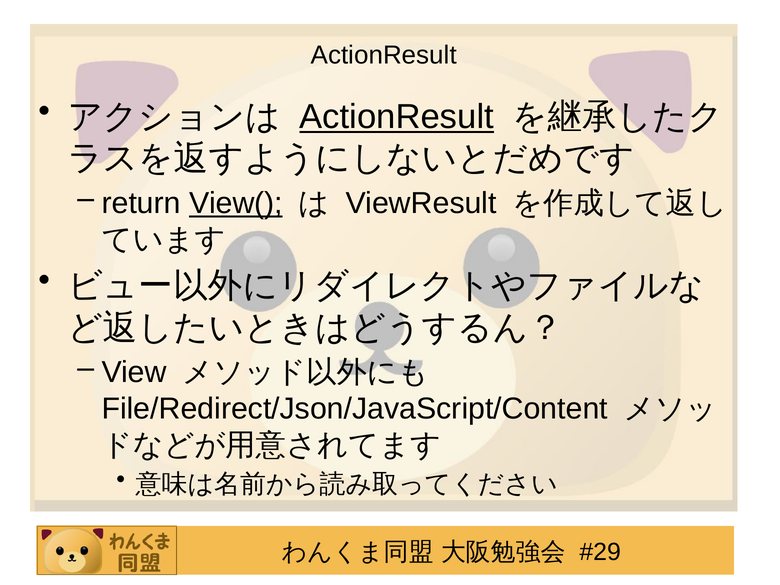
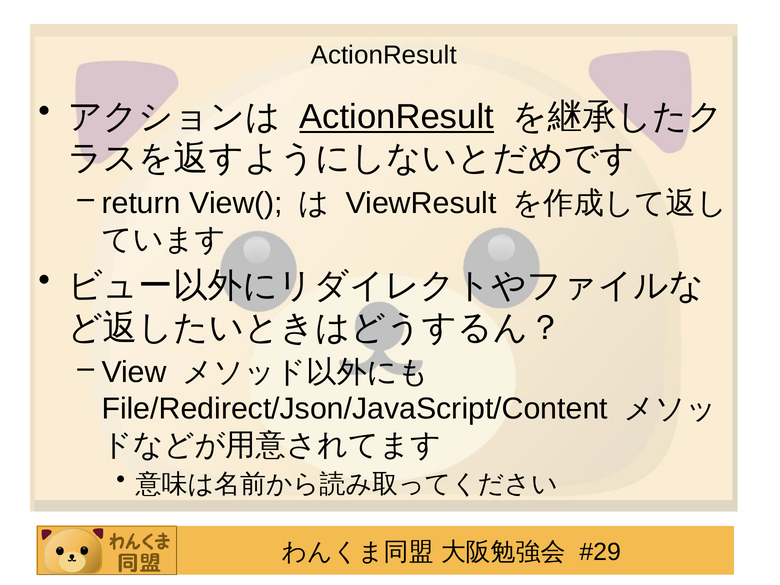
View( underline: present -> none
